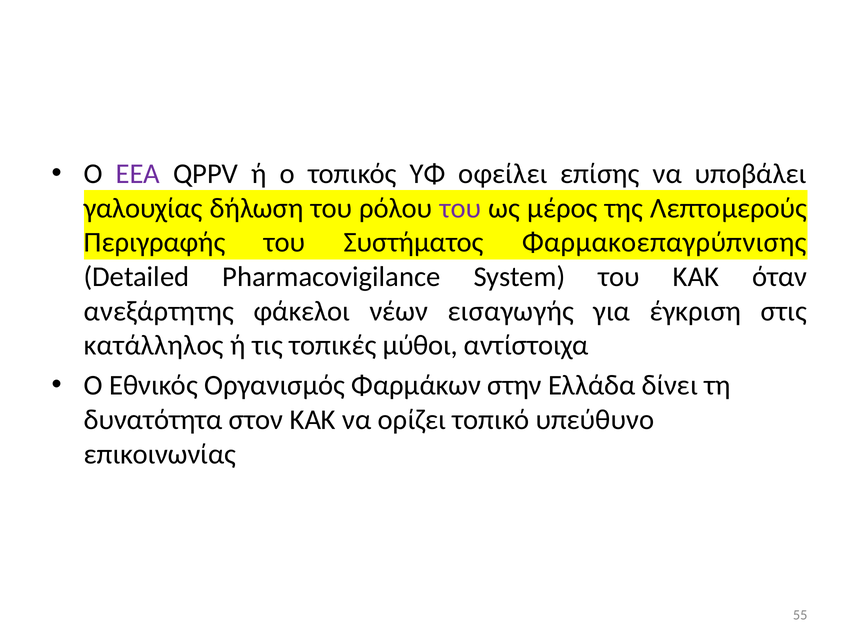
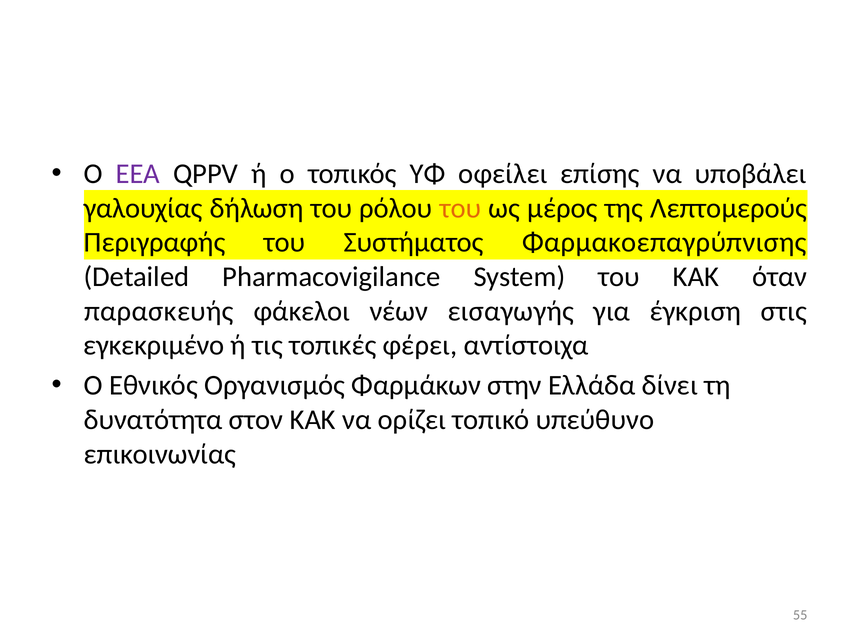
του at (461, 208) colour: purple -> orange
ανεξάρτητης: ανεξάρτητης -> παρασκευής
κατάλληλος: κατάλληλος -> εγκεκριμένο
μύθοι: μύθοι -> φέρει
